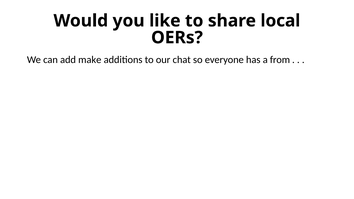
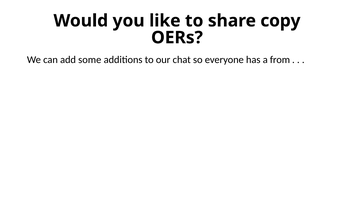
local: local -> copy
make: make -> some
